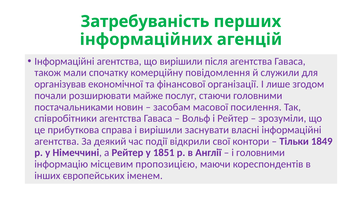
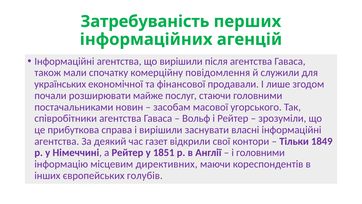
організував: організував -> українських
організації: організації -> продавали
посилення: посилення -> угорського
події: події -> газет
пропозицією: пропозицією -> директивних
іменем: іменем -> голубів
